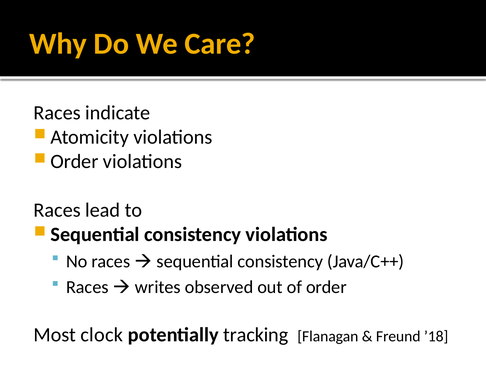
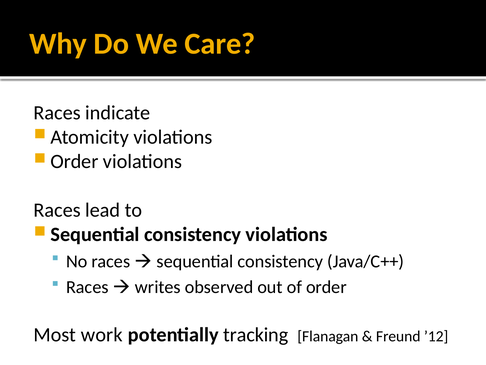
clock: clock -> work
’18: ’18 -> ’12
